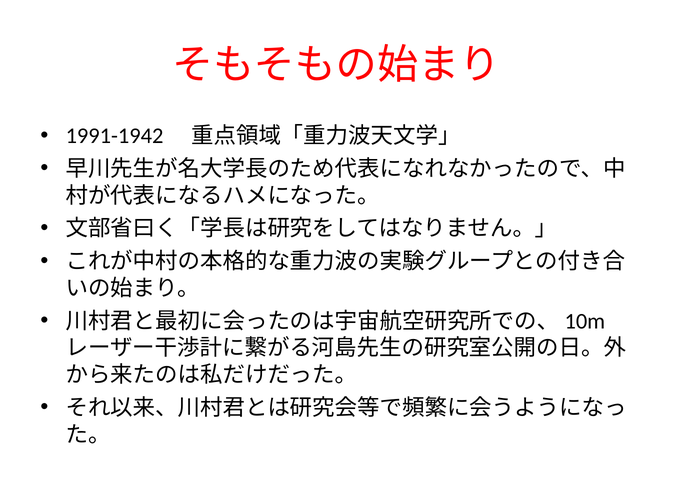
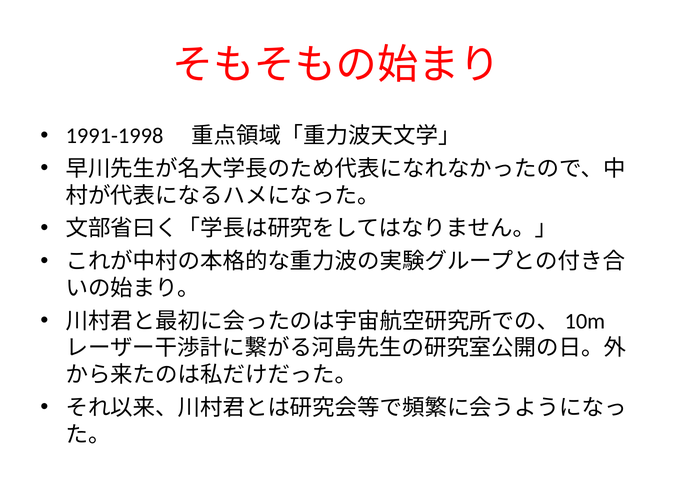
1991-1942: 1991-1942 -> 1991-1998
